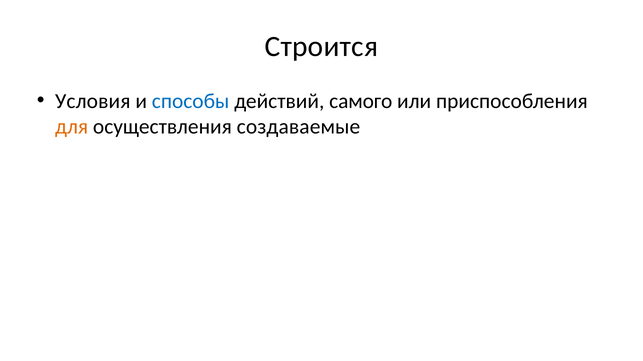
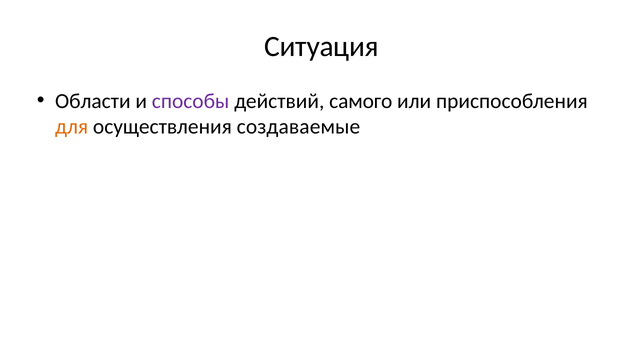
Строится: Строится -> Ситуация
Условия: Условия -> Области
способы colour: blue -> purple
